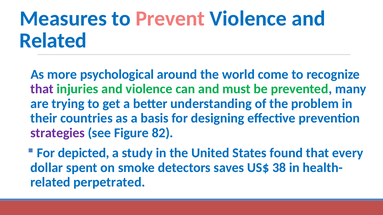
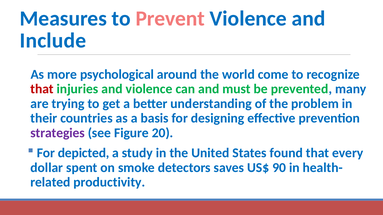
Related at (53, 41): Related -> Include
that at (42, 89) colour: purple -> red
82: 82 -> 20
38: 38 -> 90
perpetrated: perpetrated -> productivity
